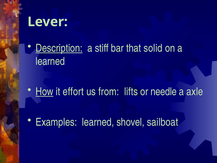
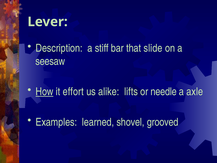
Description underline: present -> none
solid: solid -> slide
learned at (50, 61): learned -> seesaw
from: from -> alike
sailboat: sailboat -> grooved
